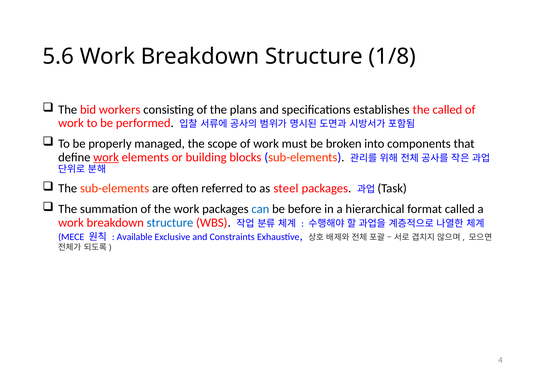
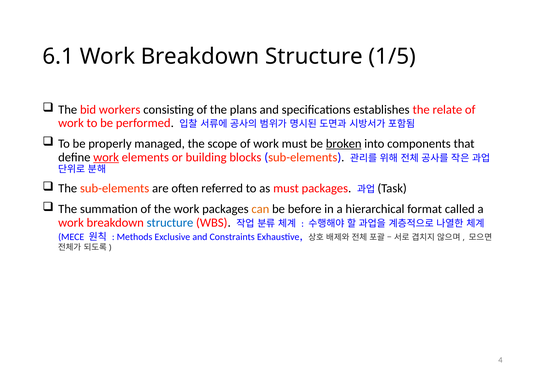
5.6: 5.6 -> 6.1
1/8: 1/8 -> 1/5
the called: called -> relate
broken underline: none -> present
as steel: steel -> must
can colour: blue -> orange
Available: Available -> Methods
